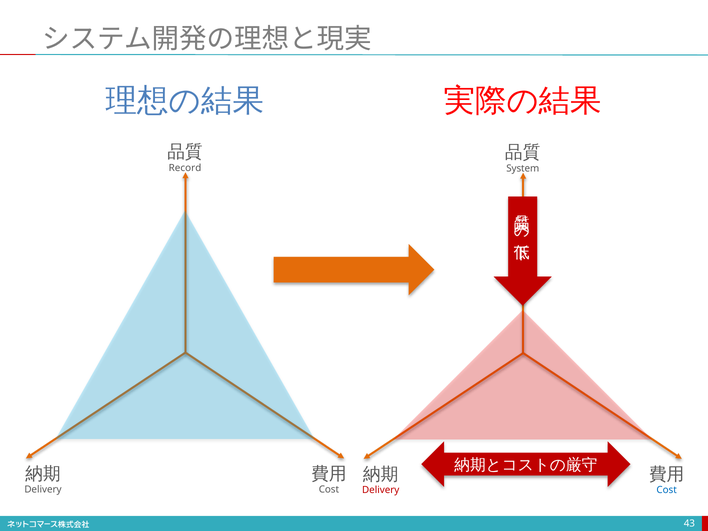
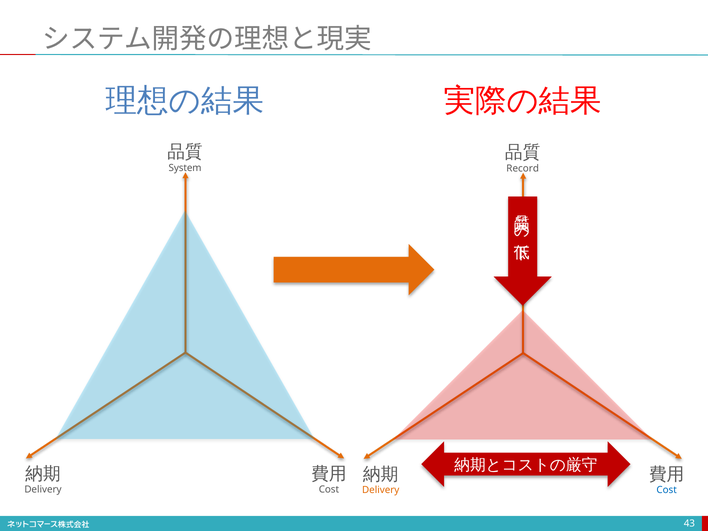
Record: Record -> System
System: System -> Record
Delivery at (381, 490) colour: red -> orange
